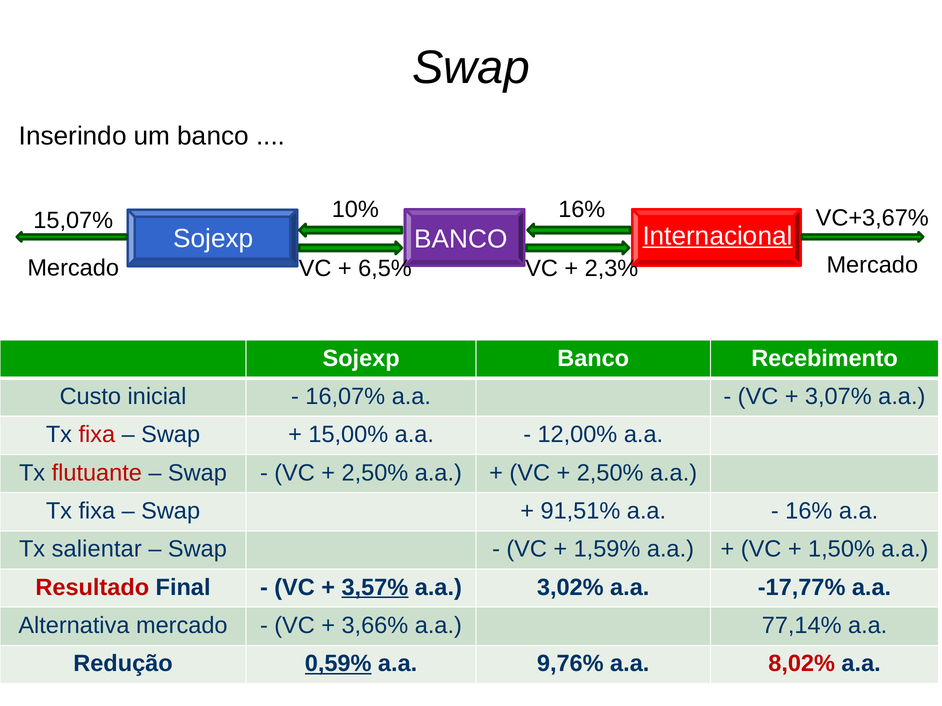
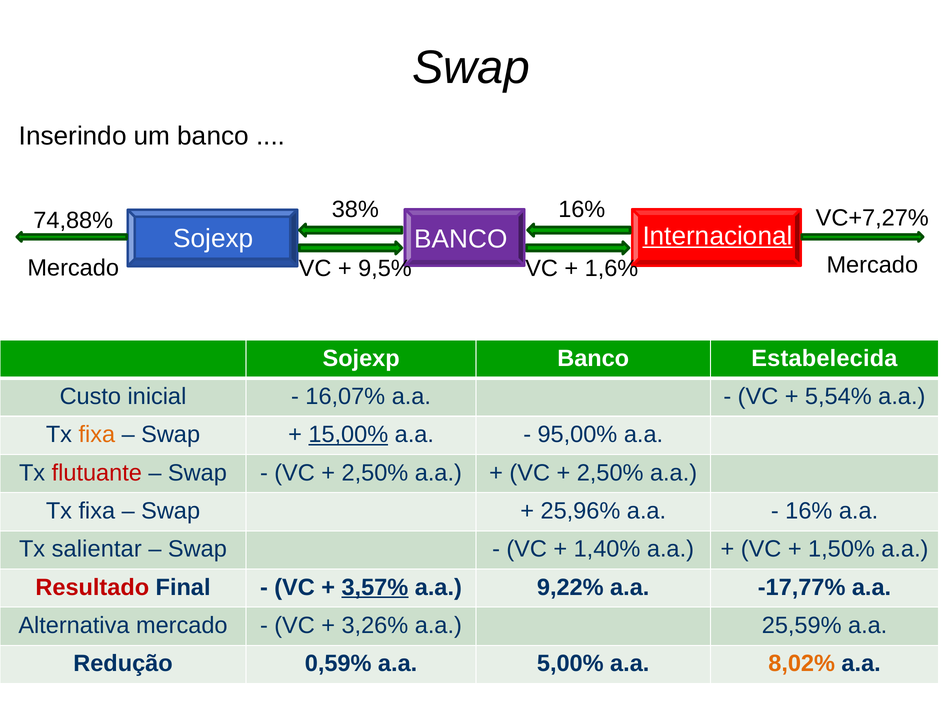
10%: 10% -> 38%
VC+3,67%: VC+3,67% -> VC+7,27%
15,07%: 15,07% -> 74,88%
6,5%: 6,5% -> 9,5%
2,3%: 2,3% -> 1,6%
Recebimento: Recebimento -> Estabelecida
3,07%: 3,07% -> 5,54%
fixa at (97, 435) colour: red -> orange
15,00% underline: none -> present
12,00%: 12,00% -> 95,00%
91,51%: 91,51% -> 25,96%
1,59%: 1,59% -> 1,40%
3,02%: 3,02% -> 9,22%
3,66%: 3,66% -> 3,26%
77,14%: 77,14% -> 25,59%
0,59% underline: present -> none
9,76%: 9,76% -> 5,00%
8,02% colour: red -> orange
